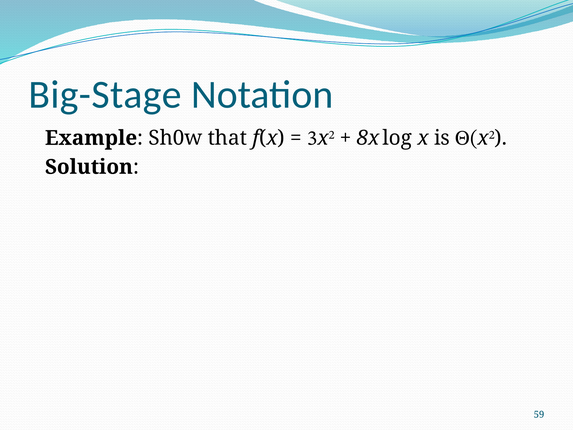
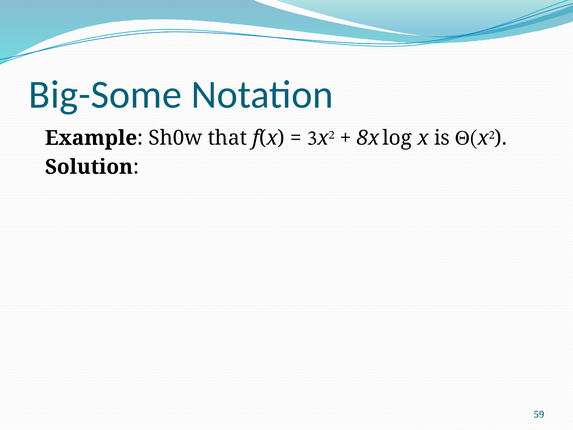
Big-Stage: Big-Stage -> Big-Some
